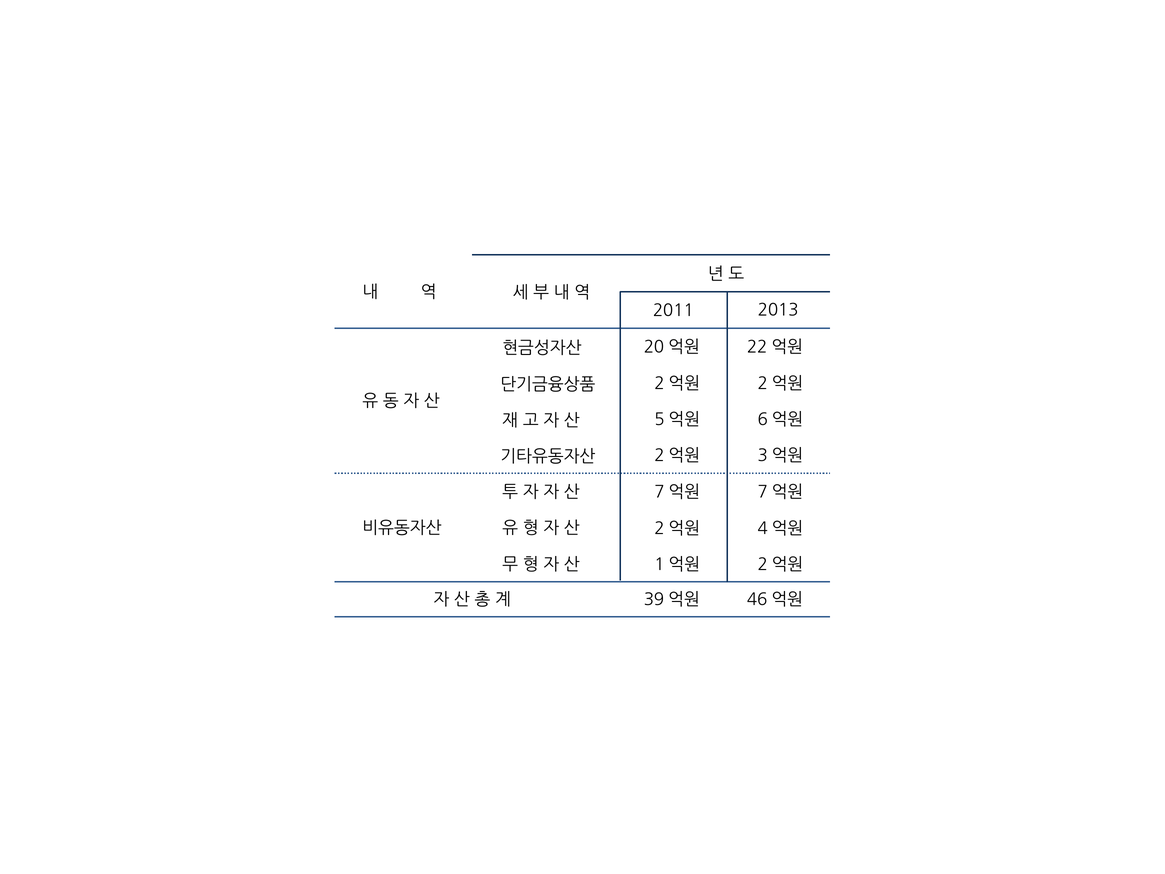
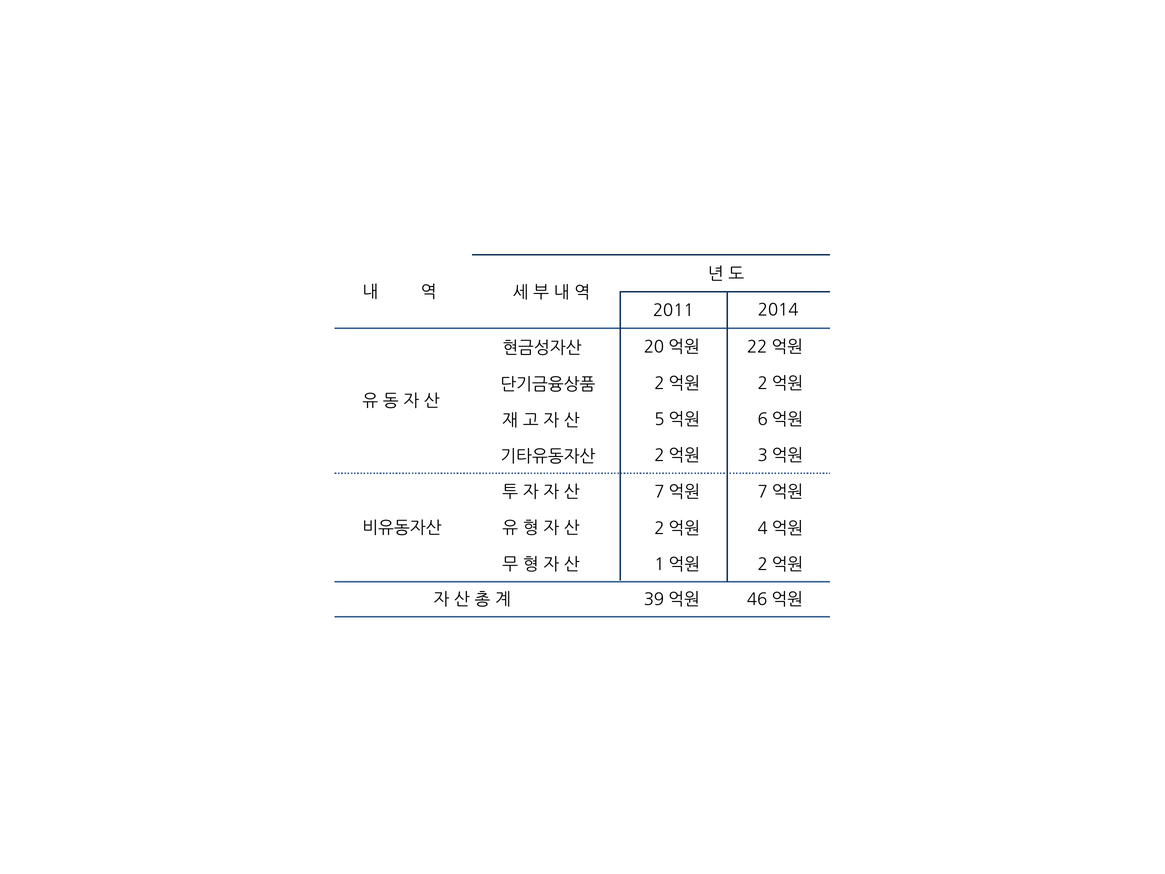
2013: 2013 -> 2014
